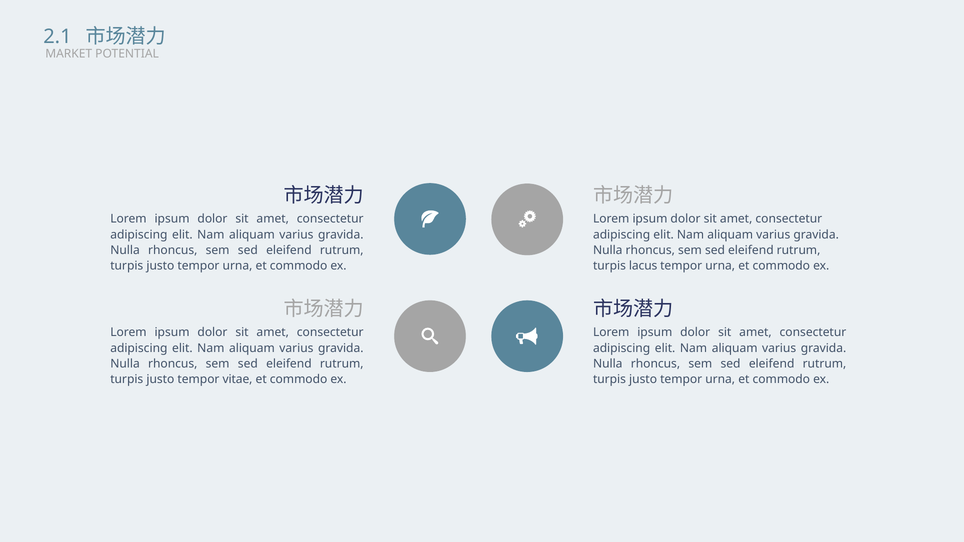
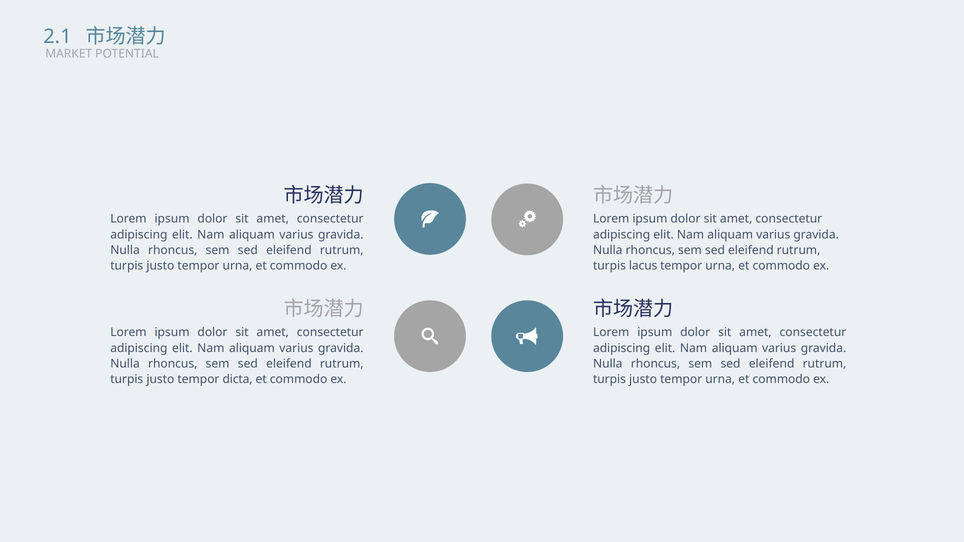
vitae: vitae -> dicta
